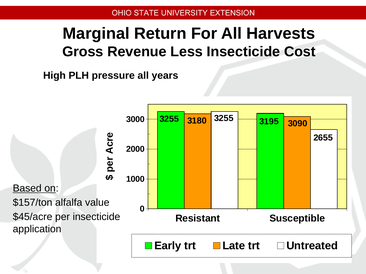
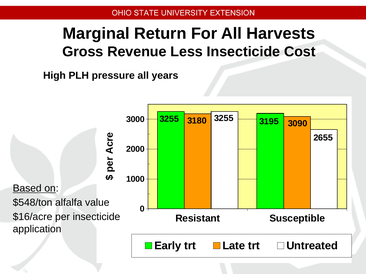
$157/ton: $157/ton -> $548/ton
$45/acre: $45/acre -> $16/acre
